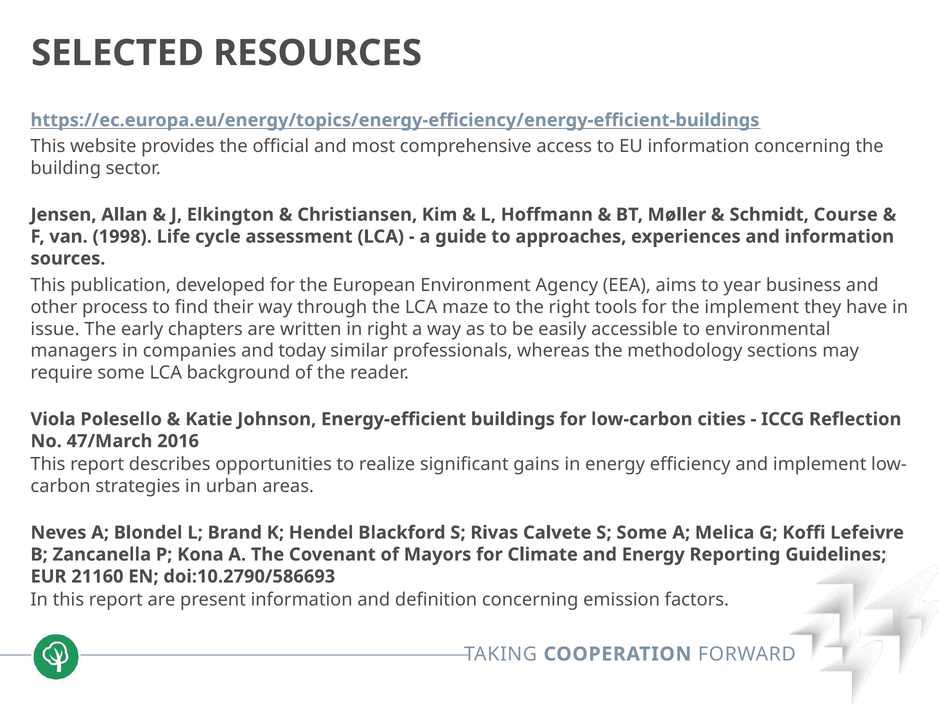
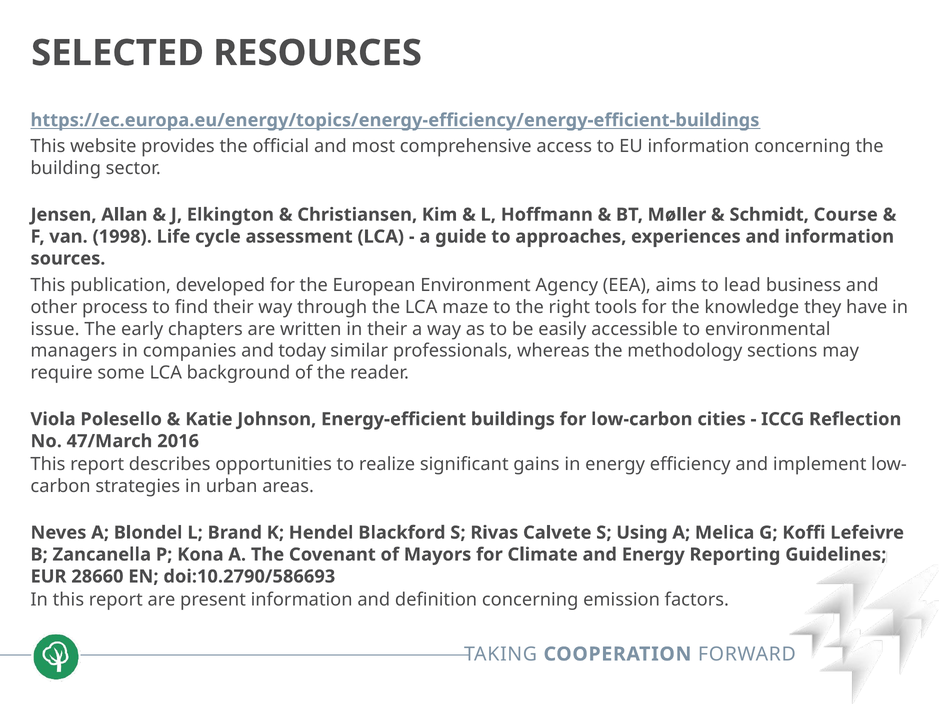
year: year -> lead
the implement: implement -> knowledge
in right: right -> their
S Some: Some -> Using
21160: 21160 -> 28660
